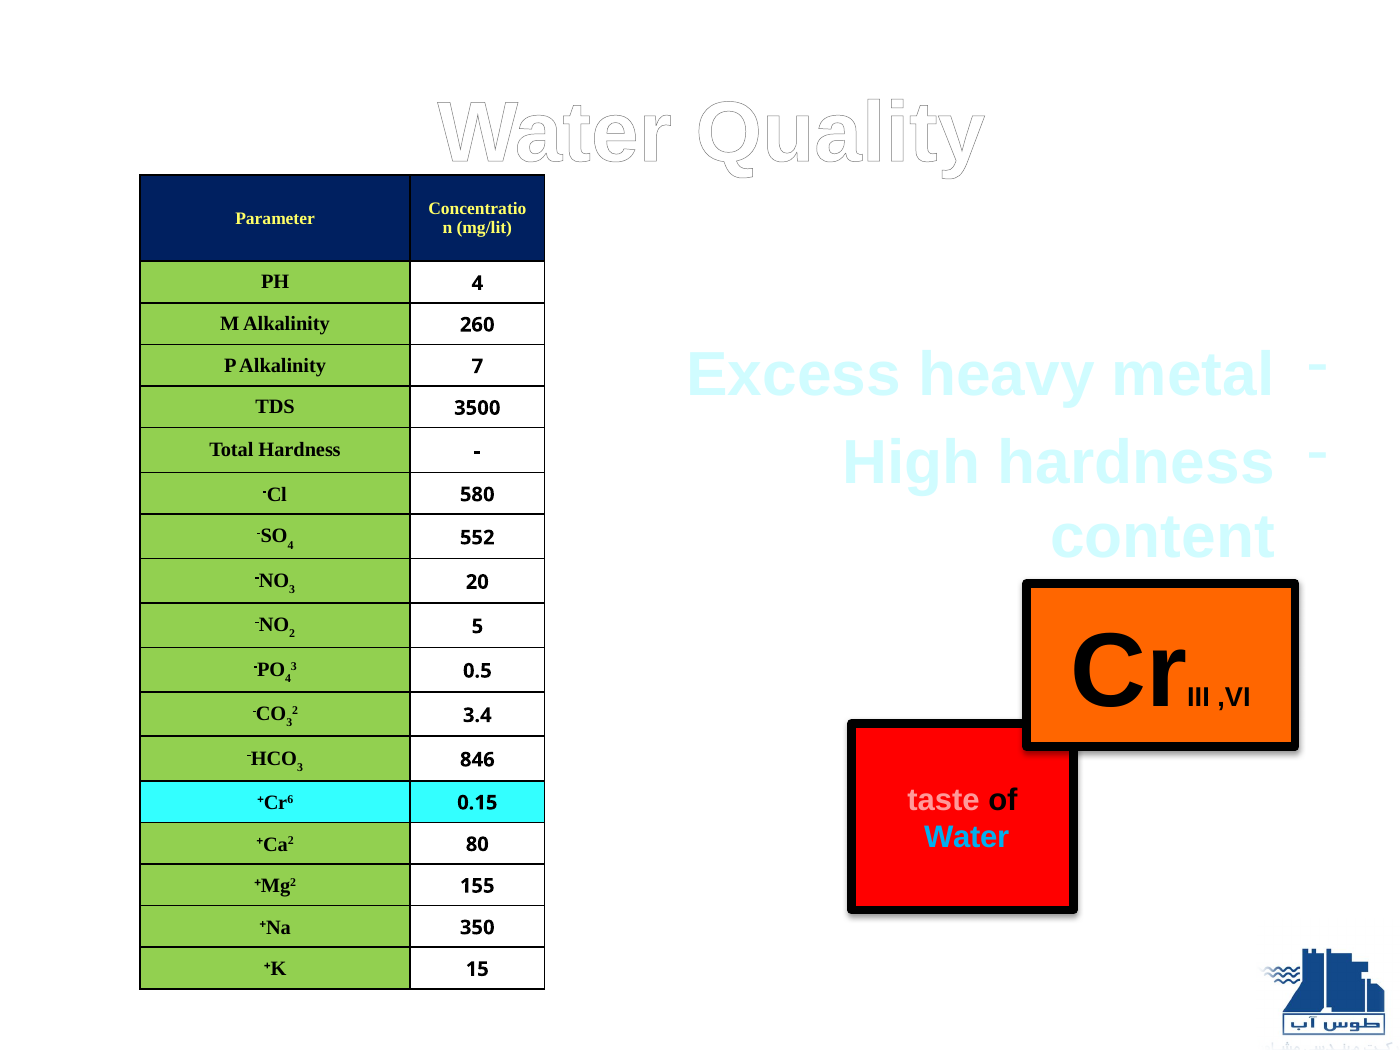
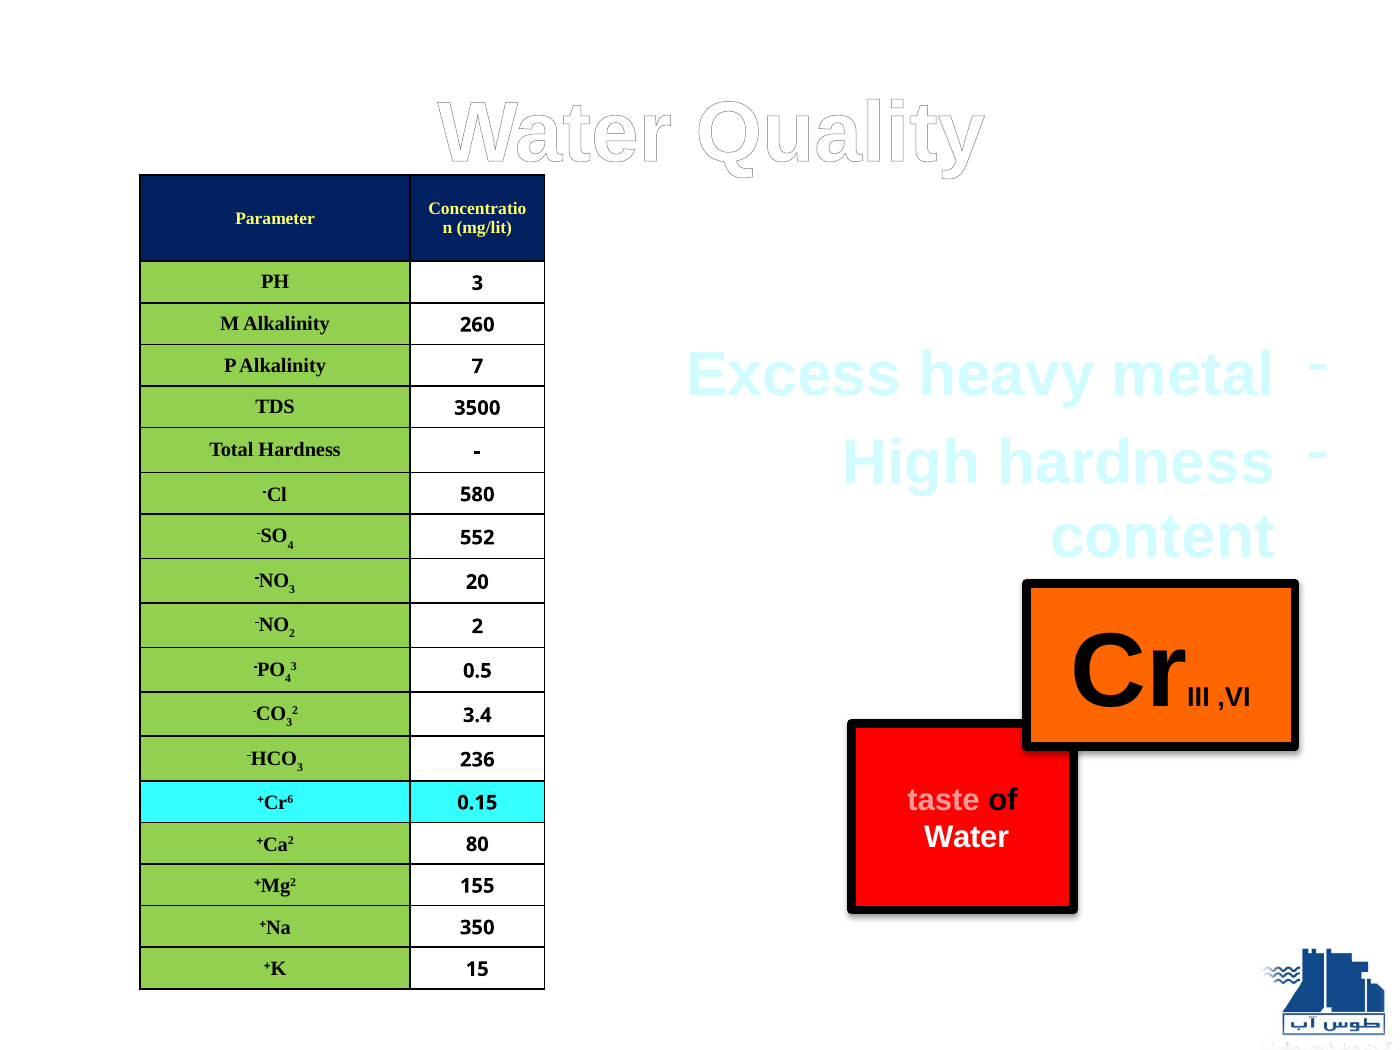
PH 4: 4 -> 3
5 at (477, 626): 5 -> 2
846: 846 -> 236
Water at (967, 837) colour: light blue -> white
